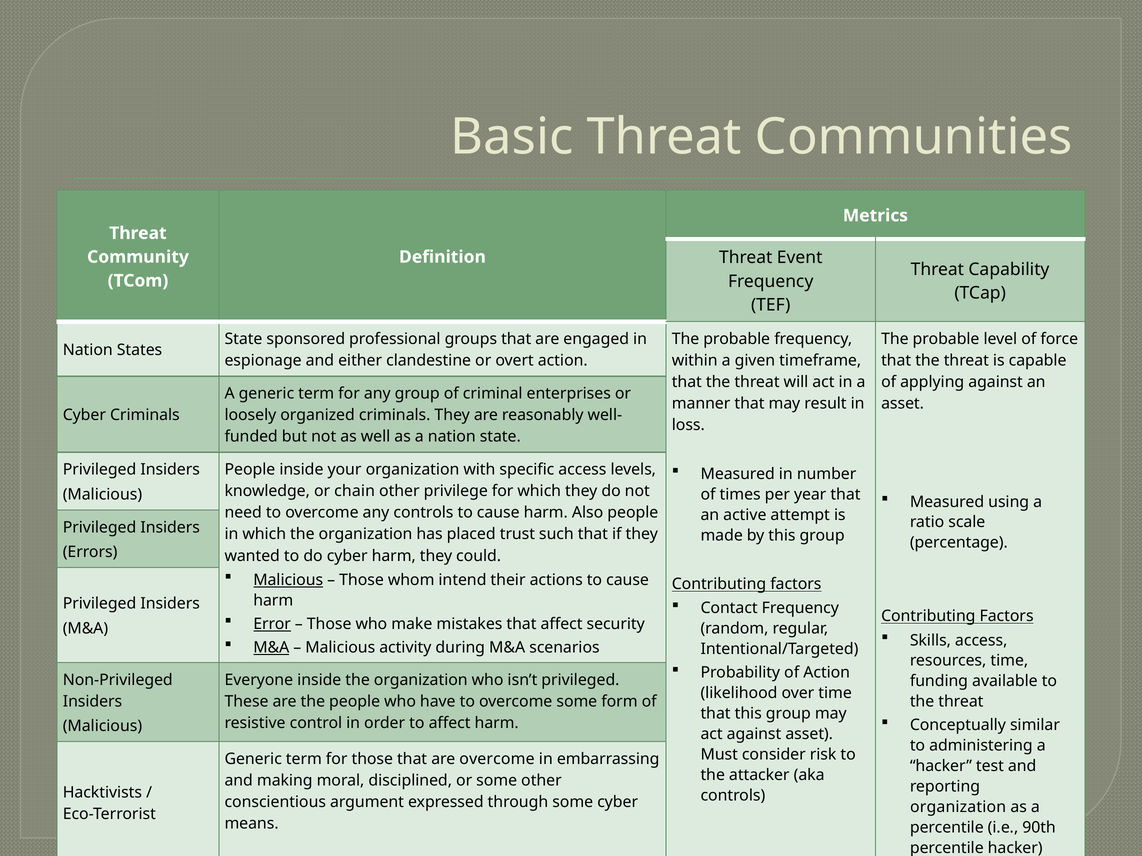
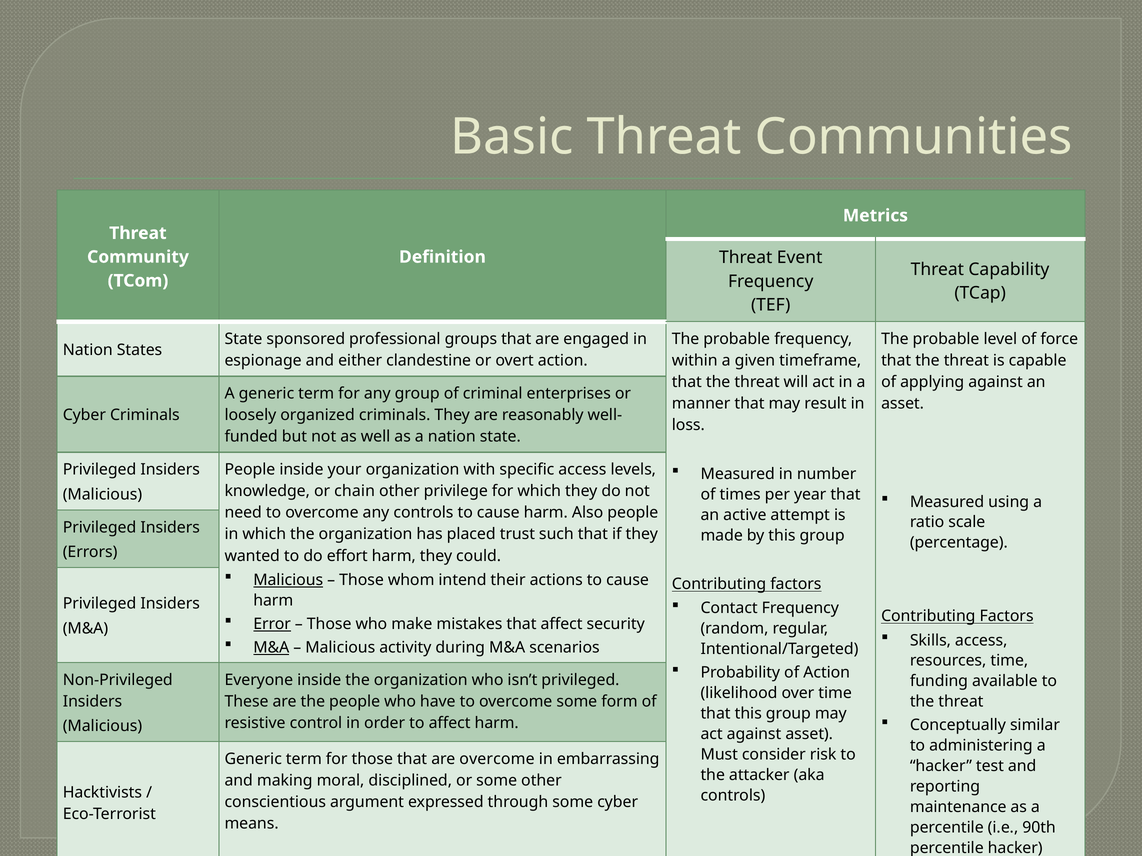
do cyber: cyber -> effort
organization at (958, 807): organization -> maintenance
